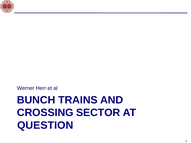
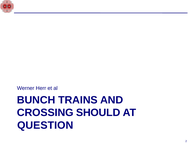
SECTOR: SECTOR -> SHOULD
